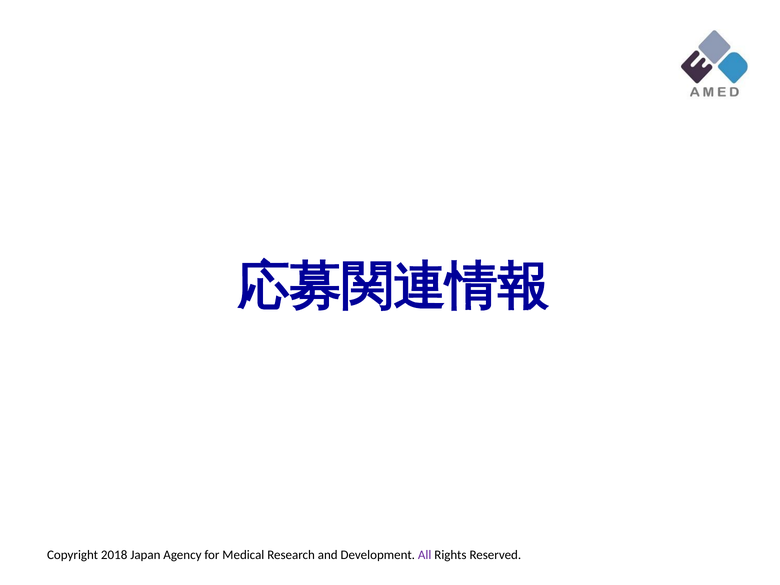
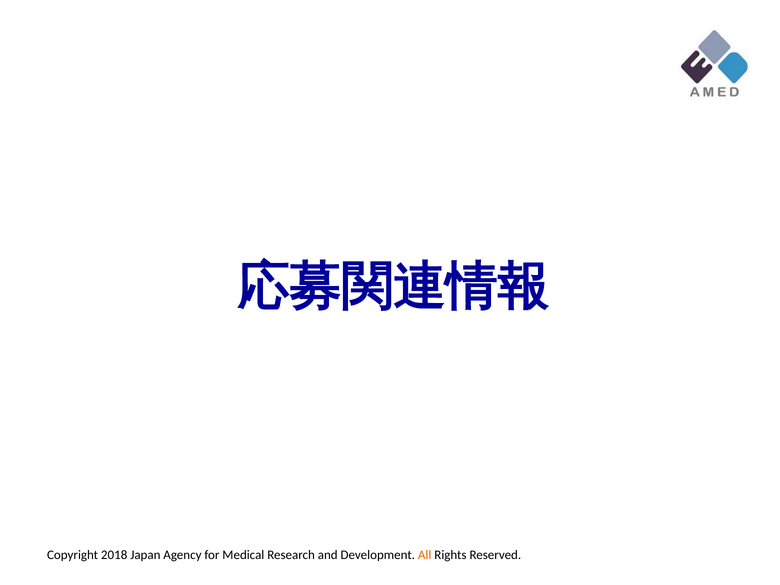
All at (425, 555) colour: purple -> orange
